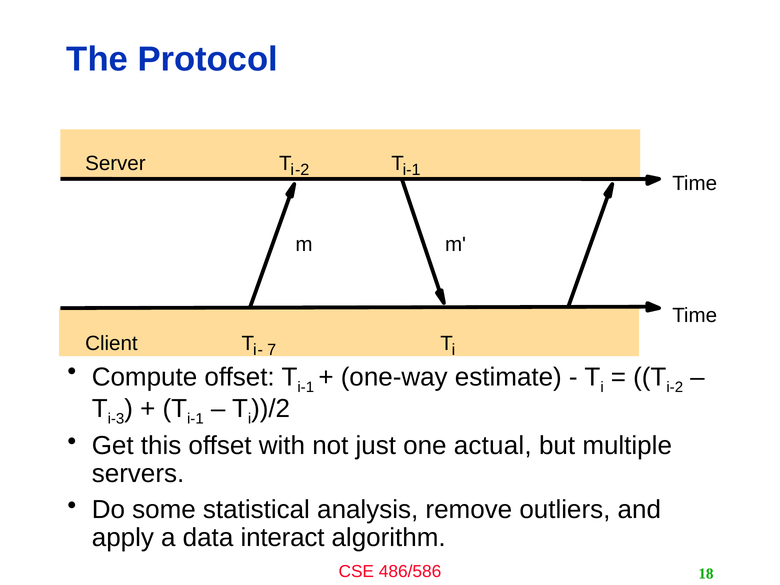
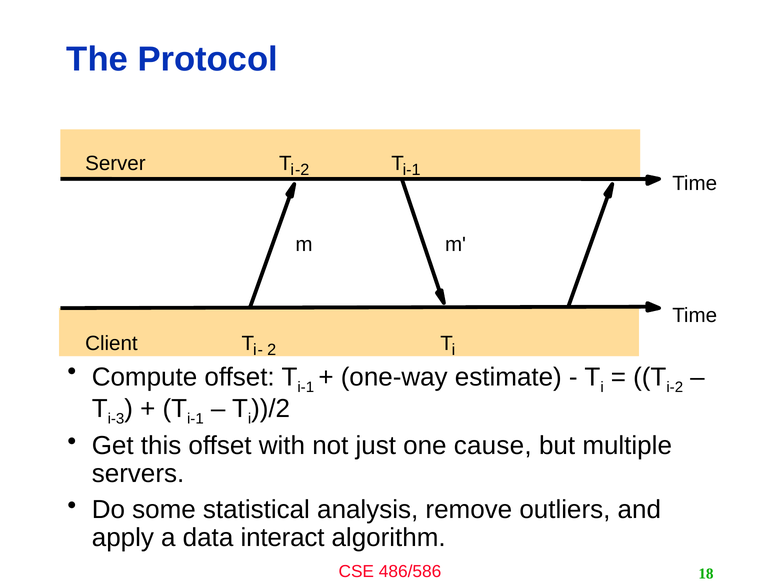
7: 7 -> 2
actual: actual -> cause
